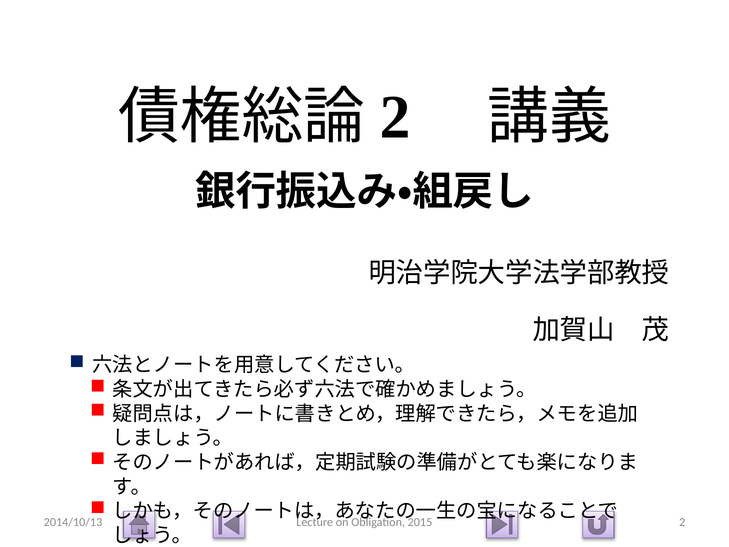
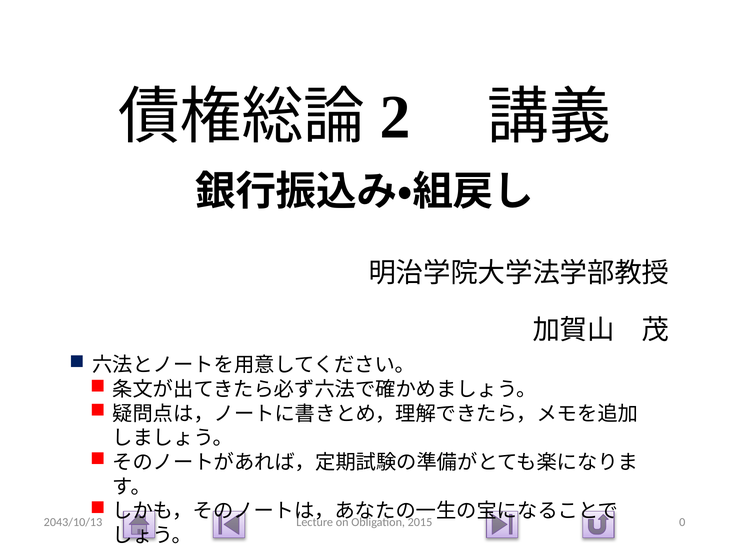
2014/10/13: 2014/10/13 -> 2043/10/13
2 at (682, 522): 2 -> 0
